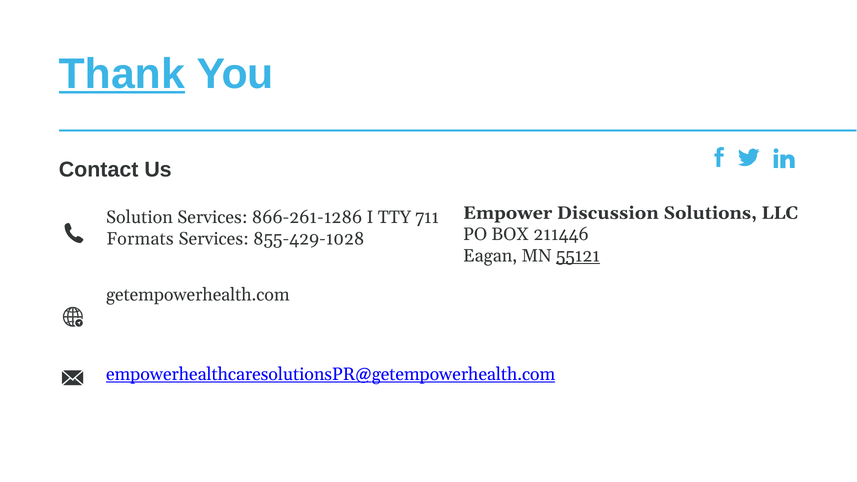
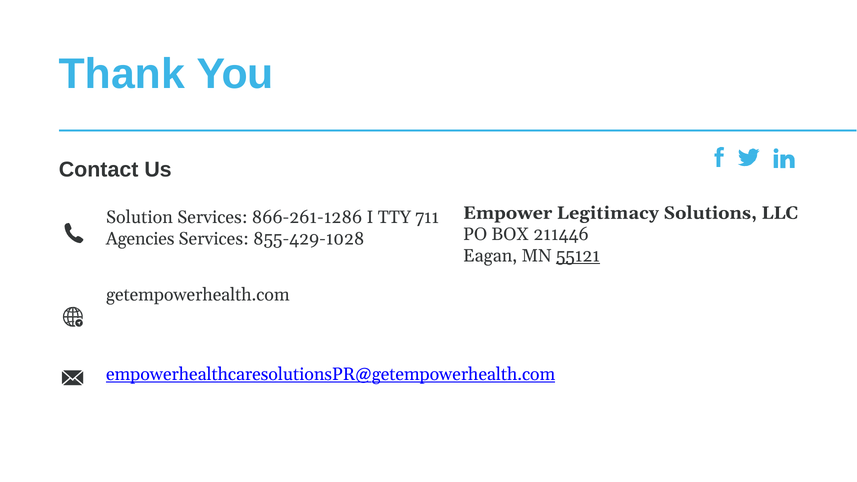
Thank underline: present -> none
Discussion: Discussion -> Legitimacy
Formats: Formats -> Agencies
